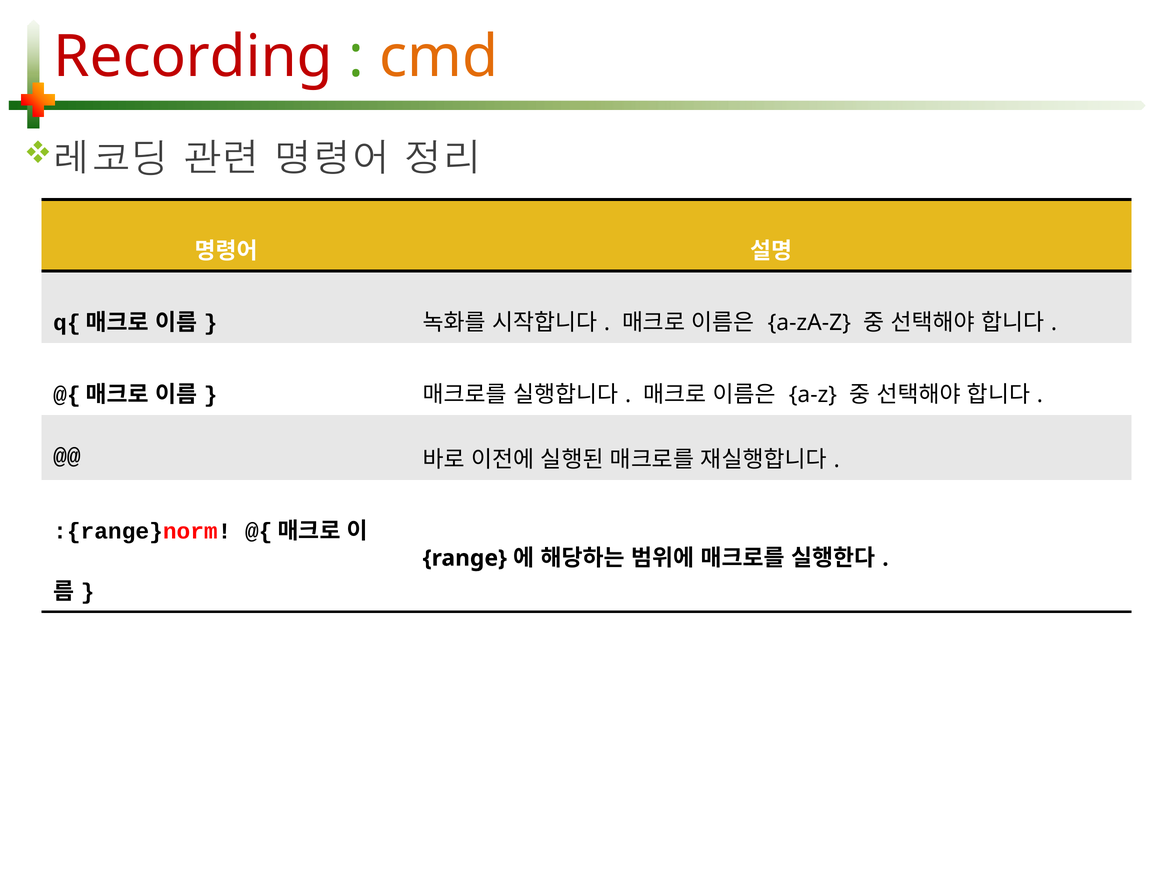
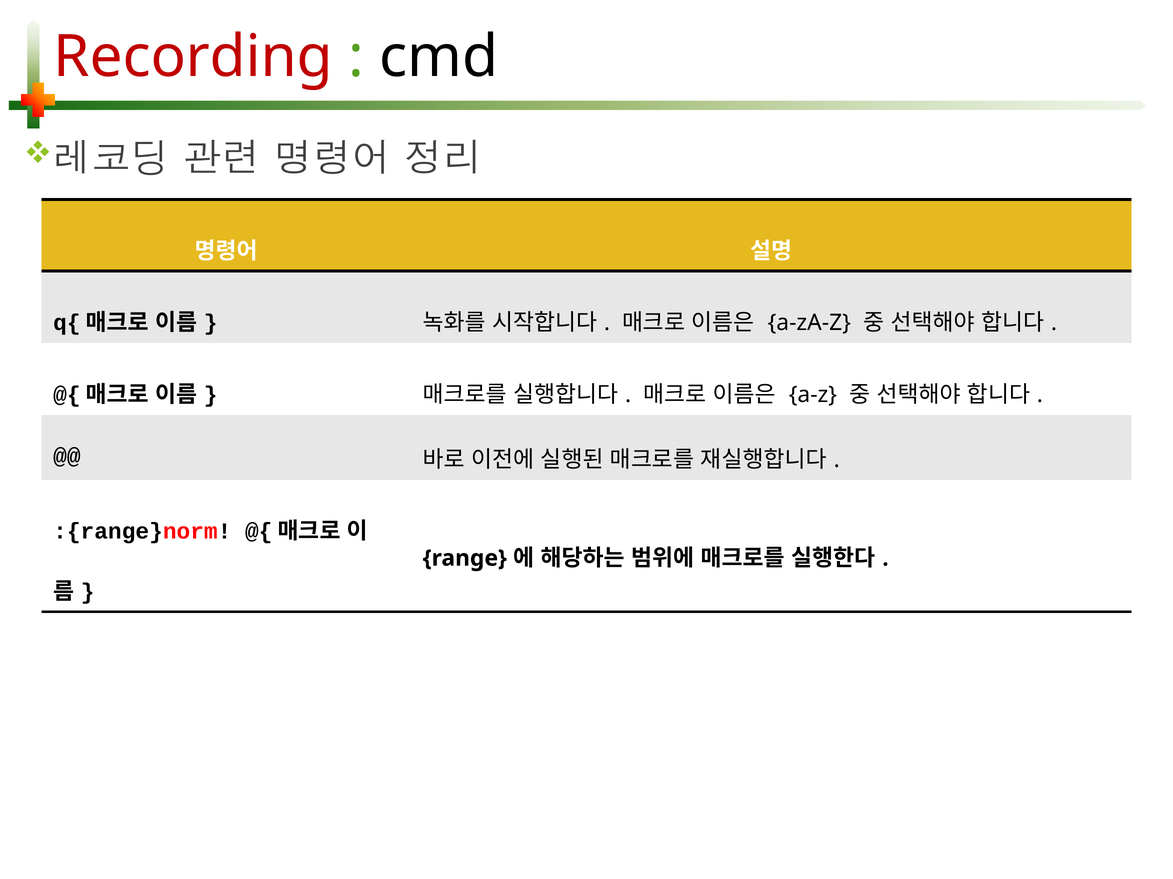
cmd colour: orange -> black
